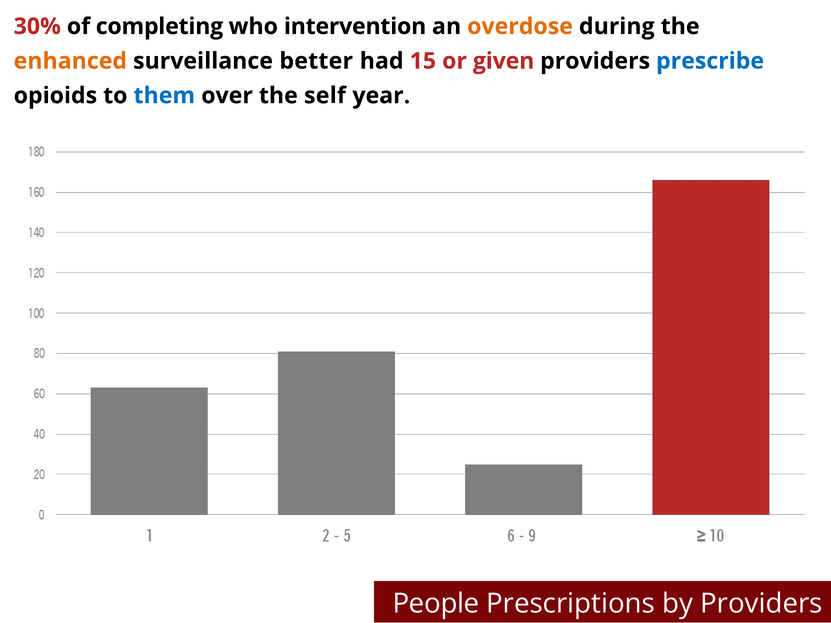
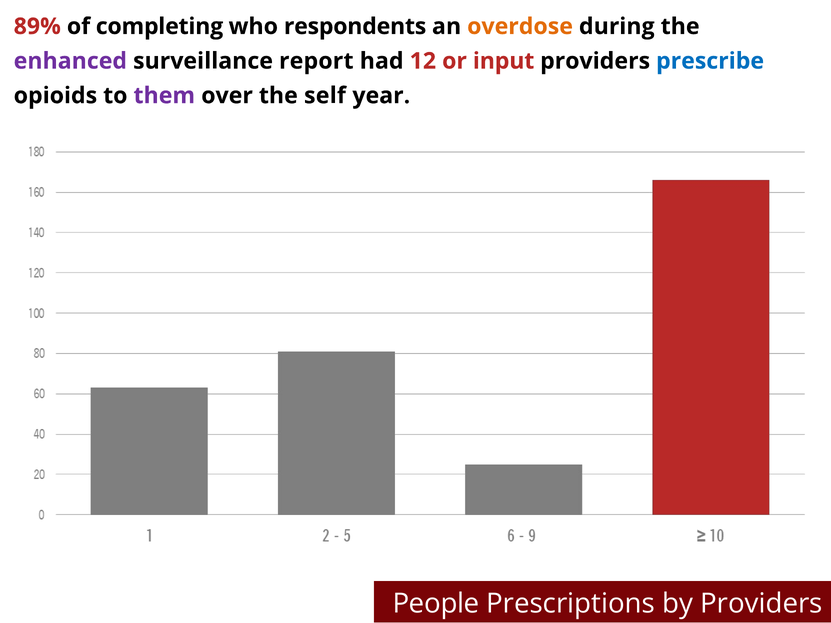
30%: 30% -> 89%
intervention: intervention -> respondents
enhanced colour: orange -> purple
better: better -> report
15: 15 -> 12
given: given -> input
them colour: blue -> purple
